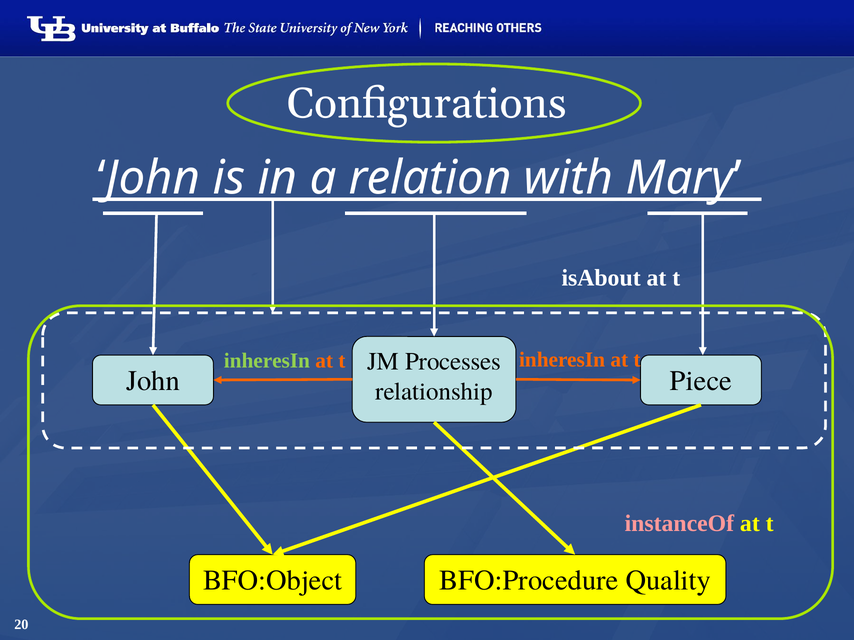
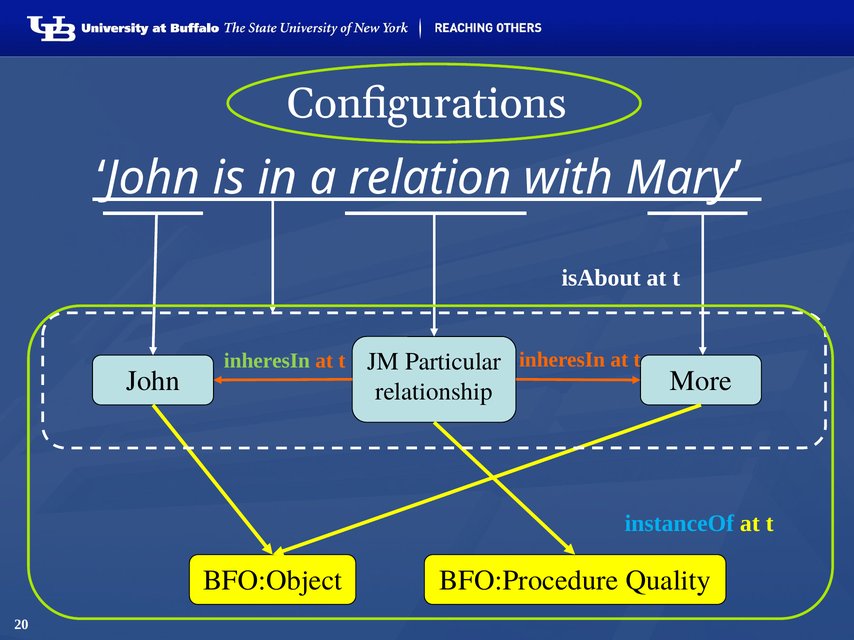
Processes: Processes -> Particular
Piece: Piece -> More
instanceOf colour: pink -> light blue
